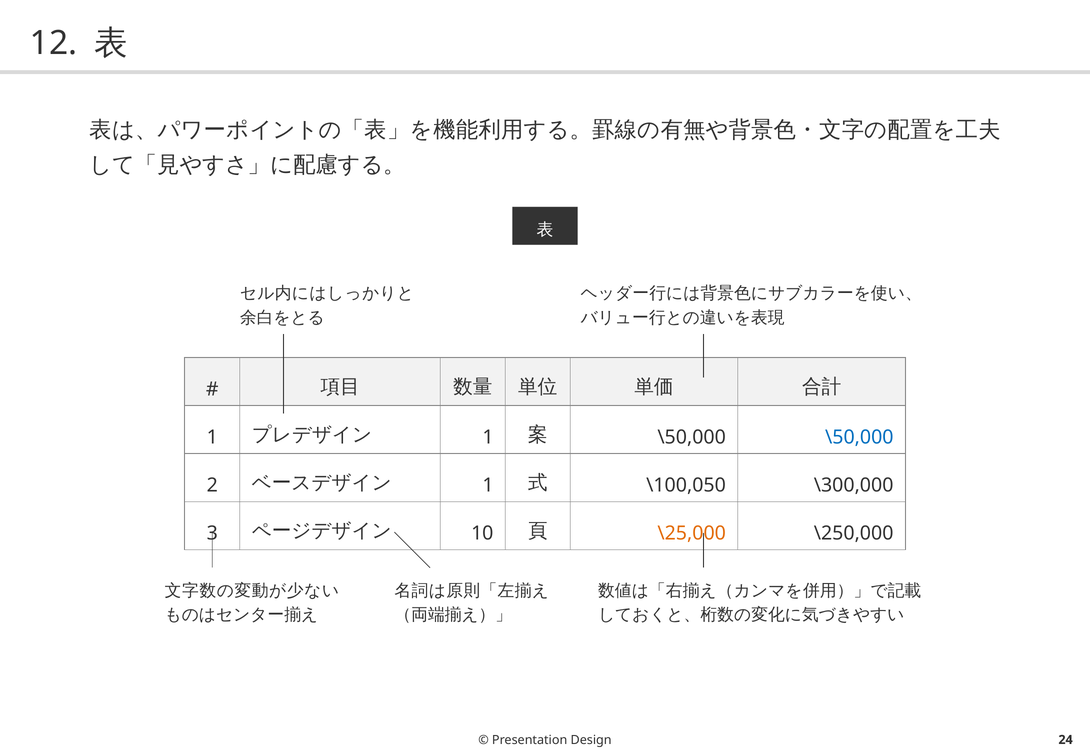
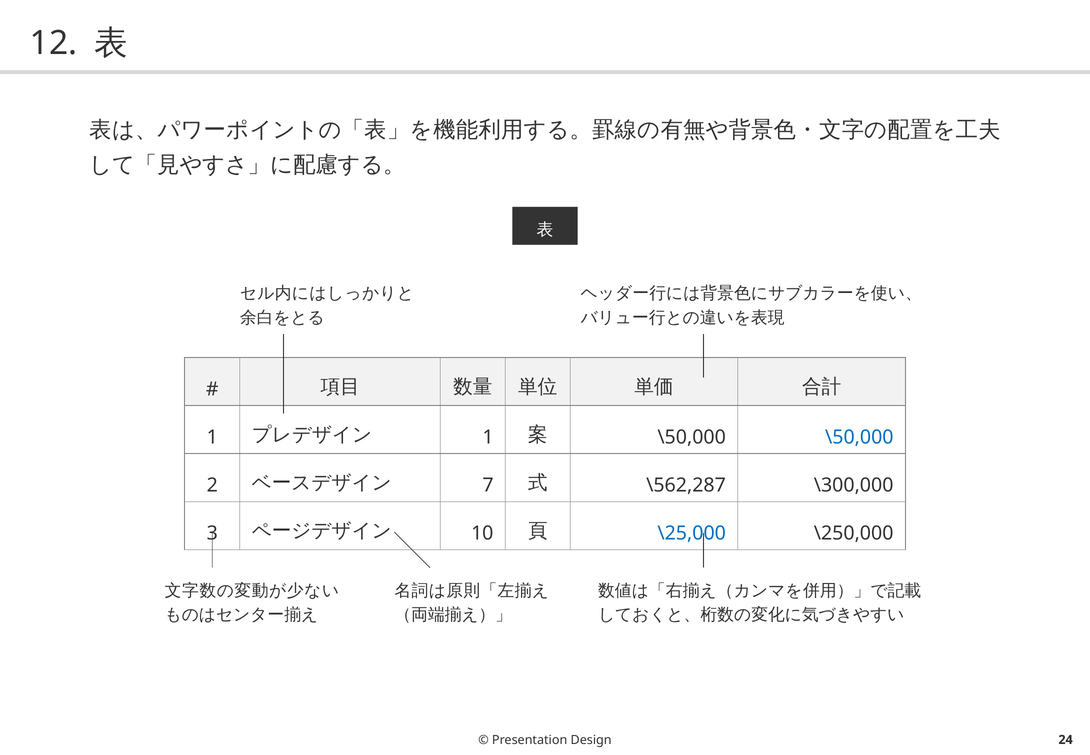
1 at (488, 485): 1 -> 7
\100,050: \100,050 -> \562,287
\25,000 colour: orange -> blue
